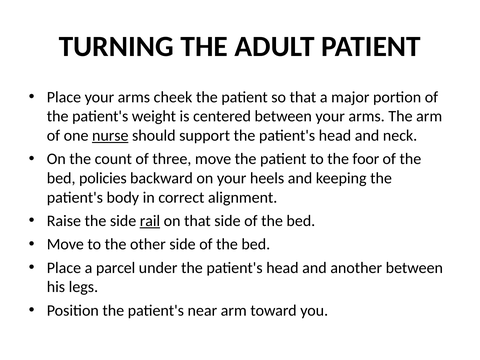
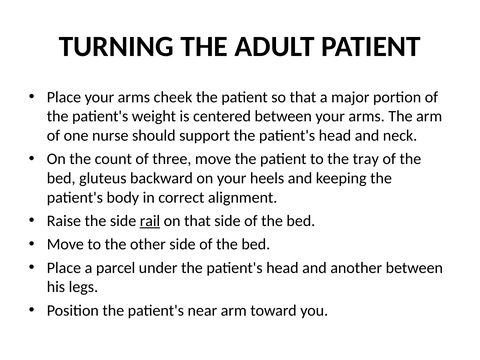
nurse underline: present -> none
foor: foor -> tray
policies: policies -> gluteus
